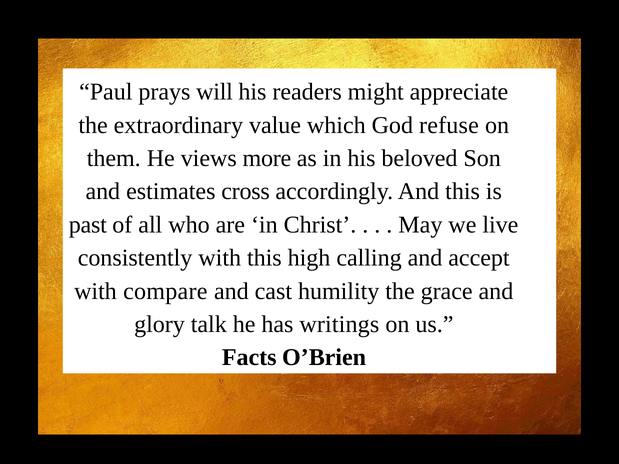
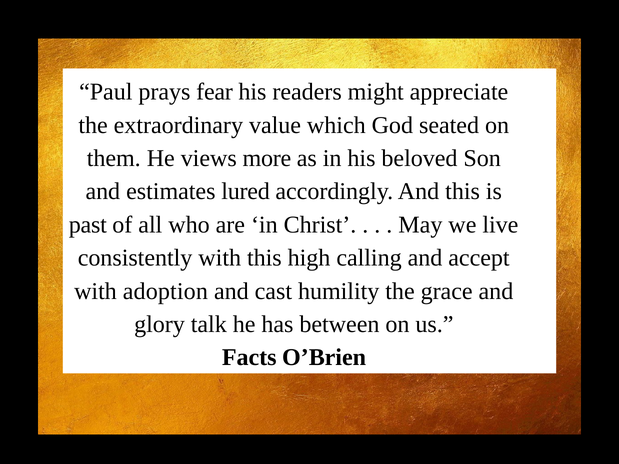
will: will -> fear
refuse: refuse -> seated
cross: cross -> lured
compare: compare -> adoption
writings: writings -> between
